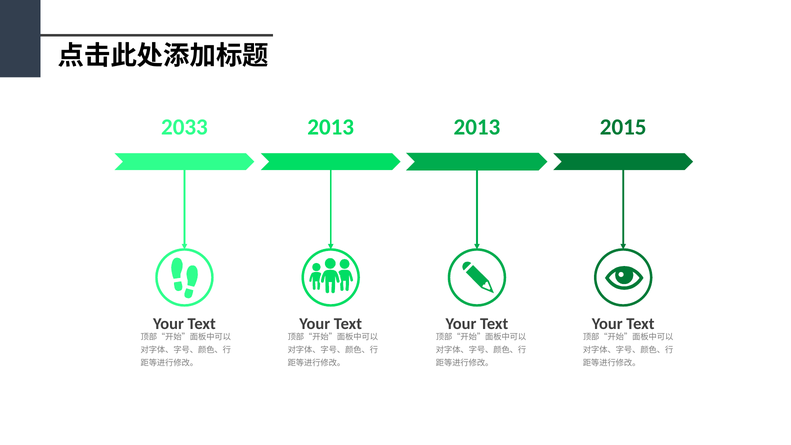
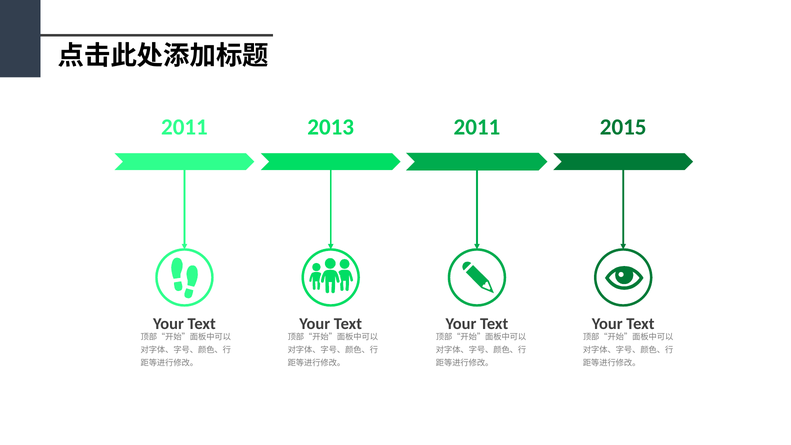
2033 at (184, 127): 2033 -> 2011
2013 2013: 2013 -> 2011
